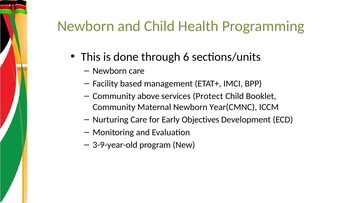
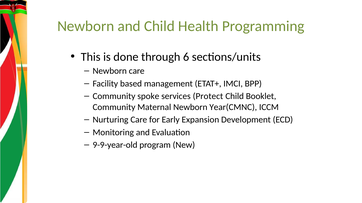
above: above -> spoke
Objectives: Objectives -> Expansion
3-9-year-old: 3-9-year-old -> 9-9-year-old
